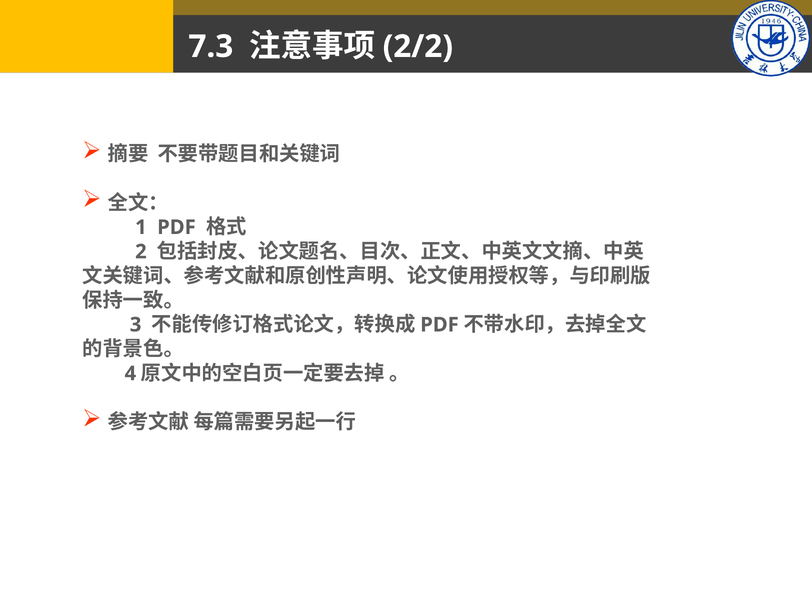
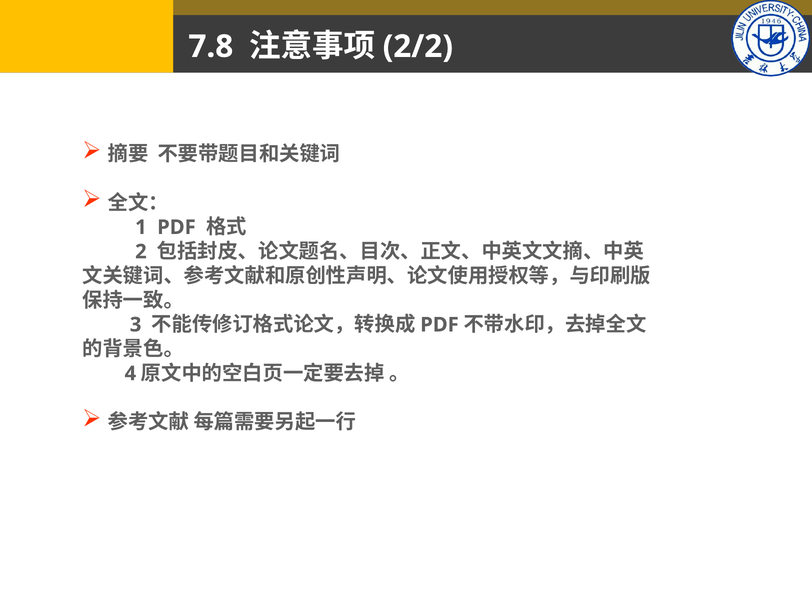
7.3: 7.3 -> 7.8
